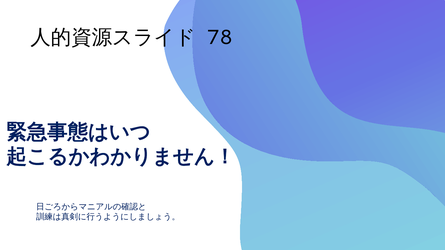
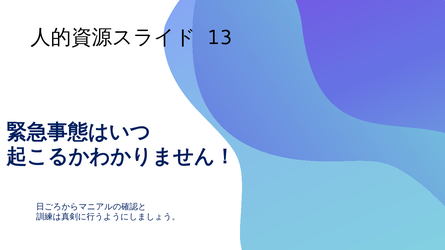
78: 78 -> 13
